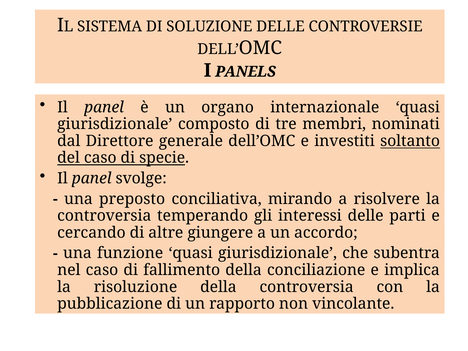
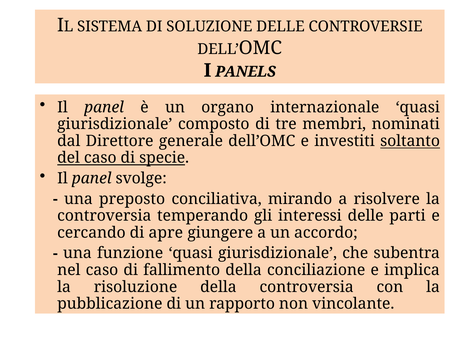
altre: altre -> apre
